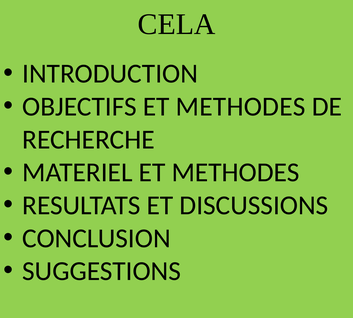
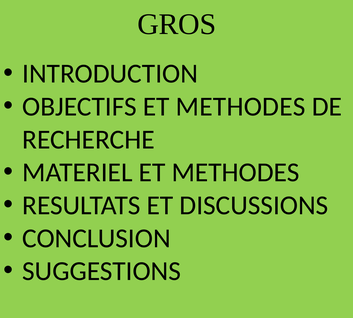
CELA: CELA -> GROS
